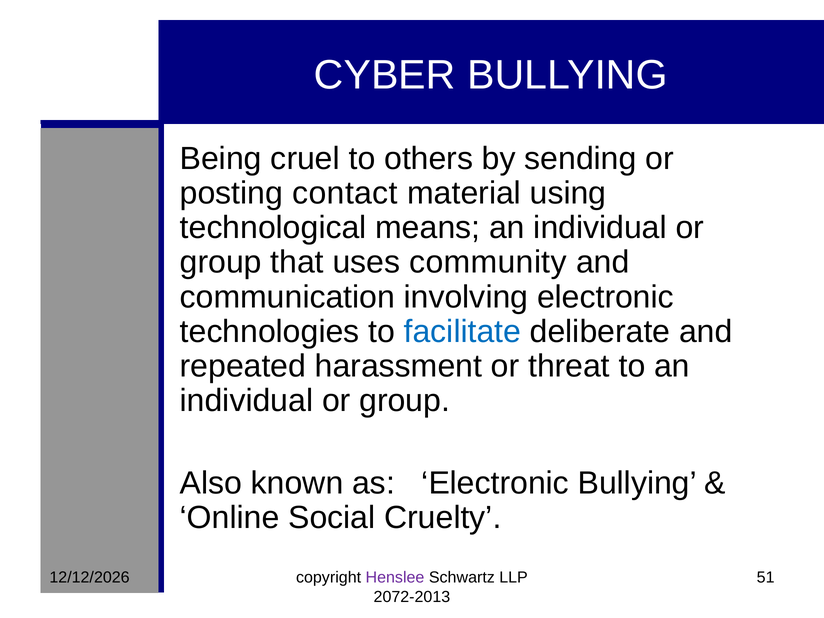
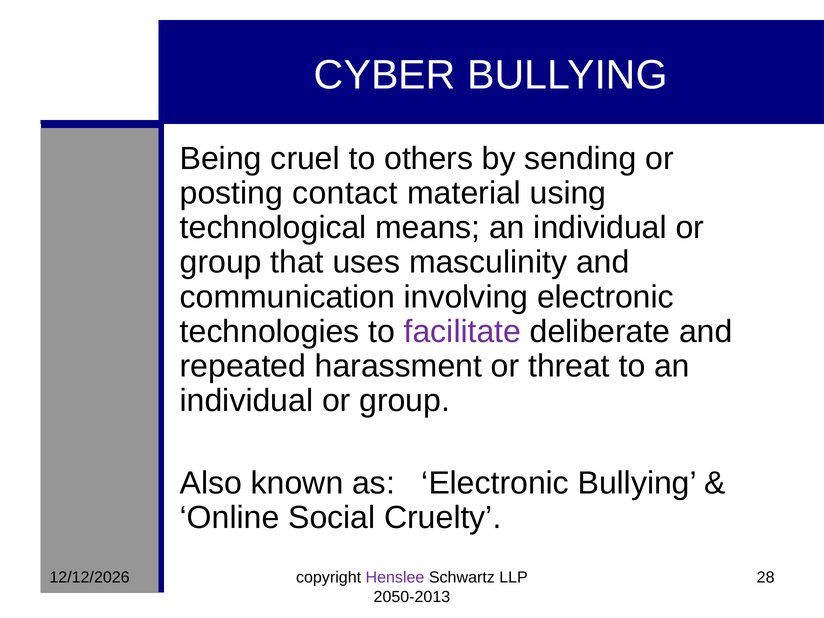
community: community -> masculinity
facilitate colour: blue -> purple
51: 51 -> 28
2072-2013: 2072-2013 -> 2050-2013
